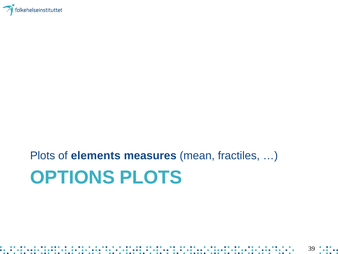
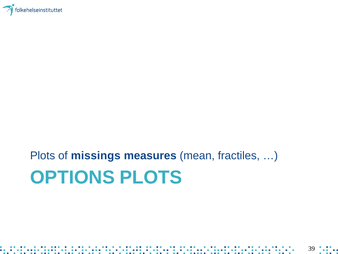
elements: elements -> missings
